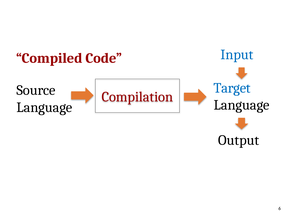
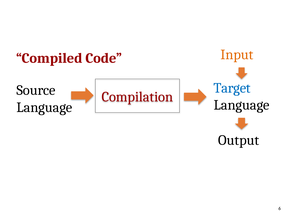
Input colour: blue -> orange
